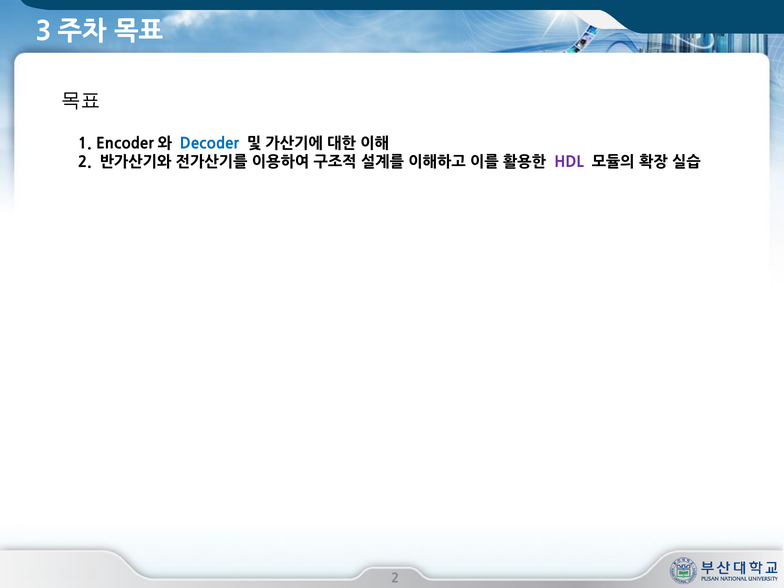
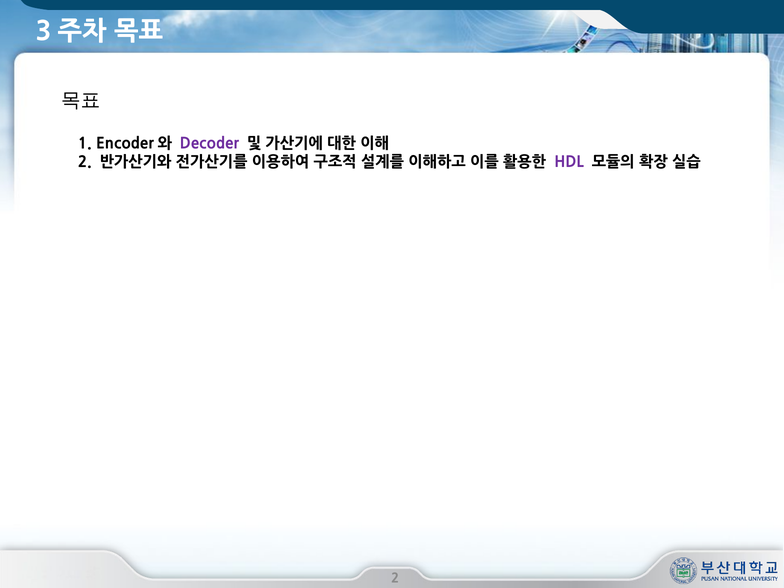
Decoder colour: blue -> purple
